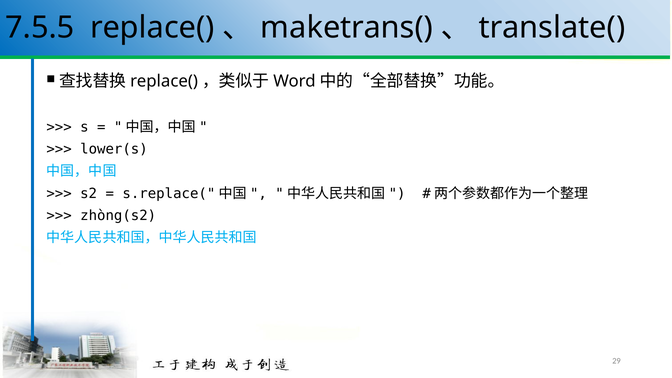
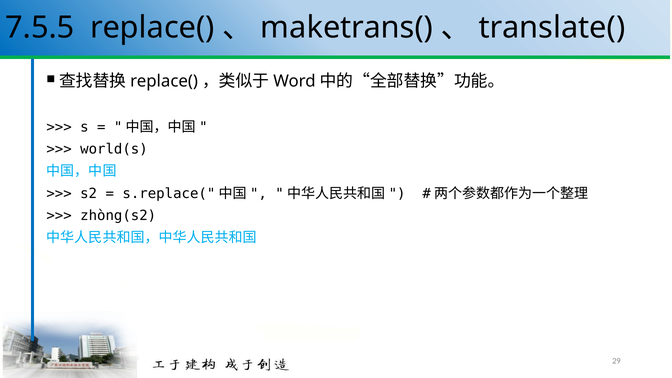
lower(s: lower(s -> world(s
